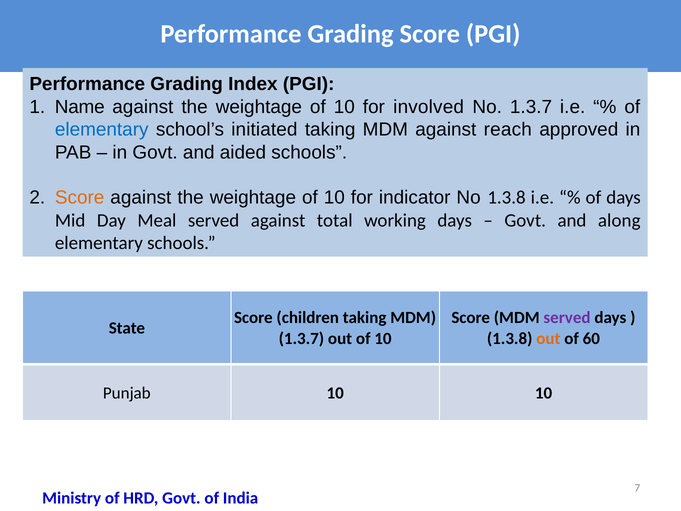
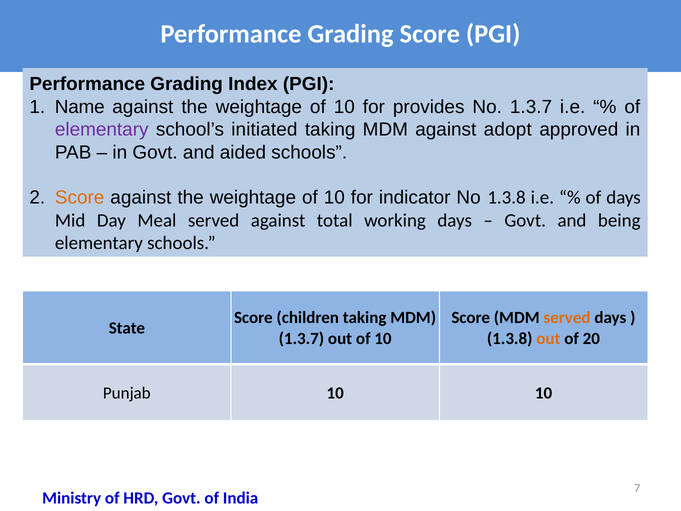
involved: involved -> provides
elementary at (102, 130) colour: blue -> purple
reach: reach -> adopt
along: along -> being
served at (567, 318) colour: purple -> orange
60: 60 -> 20
